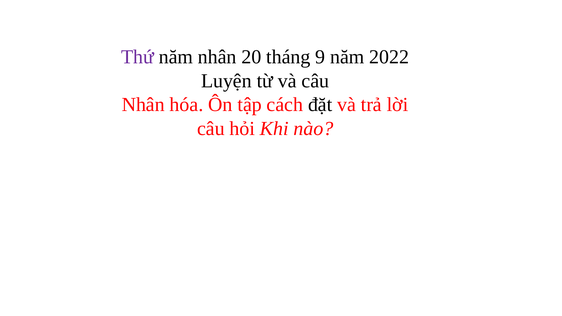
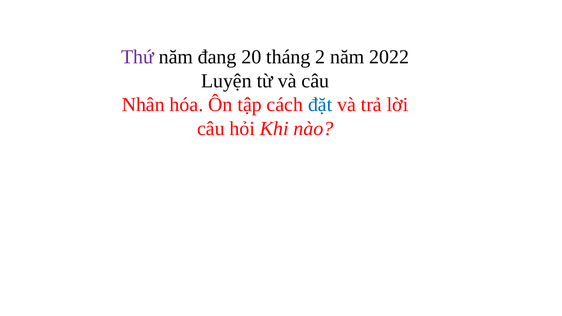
năm nhân: nhân -> đang
9: 9 -> 2
đặt colour: black -> blue
